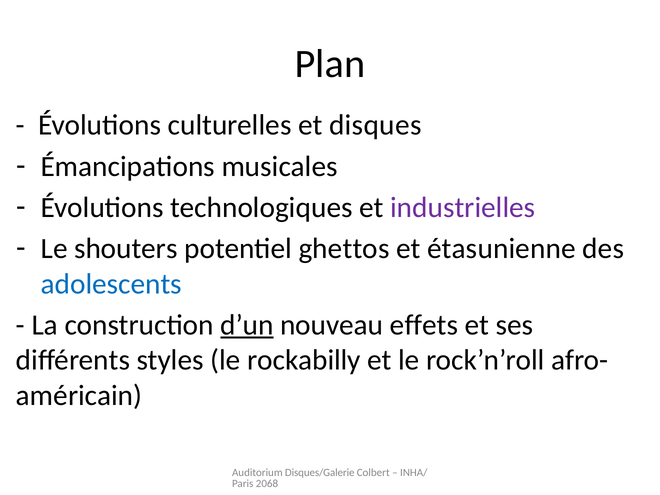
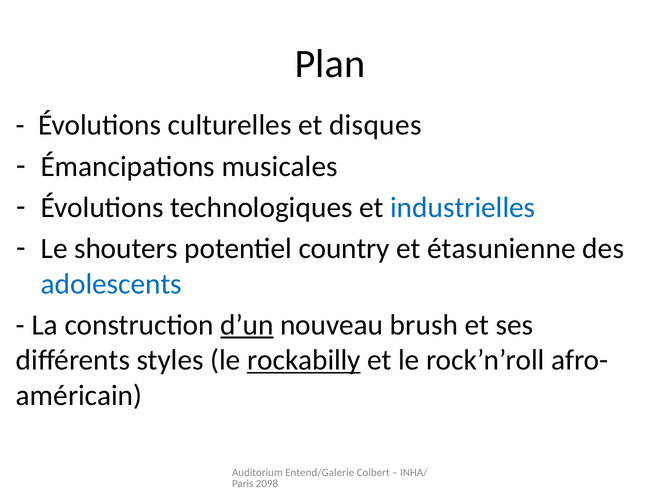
industrielles colour: purple -> blue
ghettos: ghettos -> country
effets: effets -> brush
rockabilly underline: none -> present
Disques/Galerie: Disques/Galerie -> Entend/Galerie
2068: 2068 -> 2098
